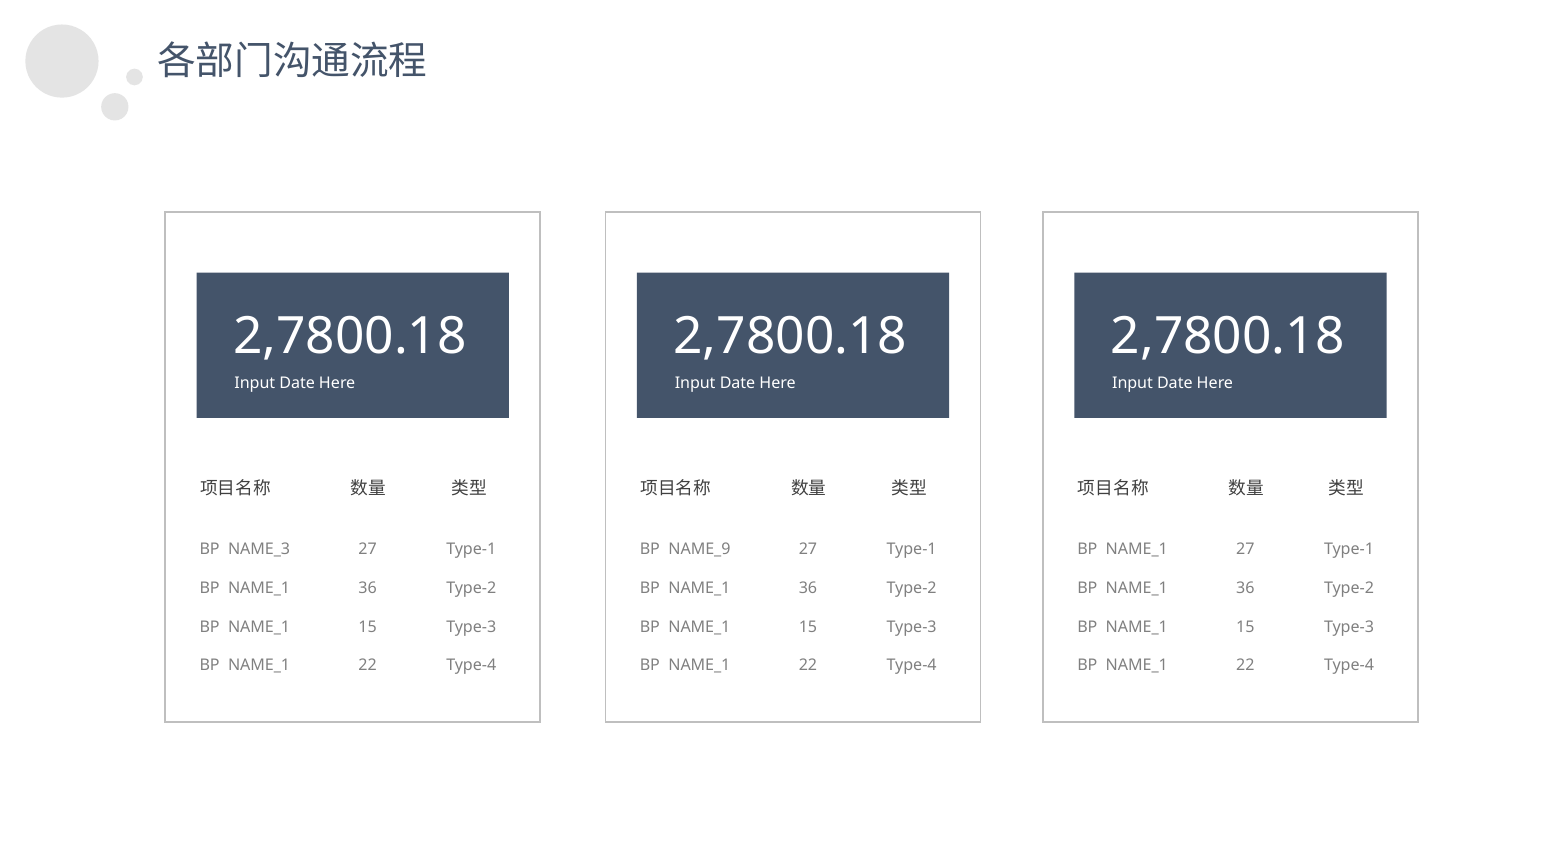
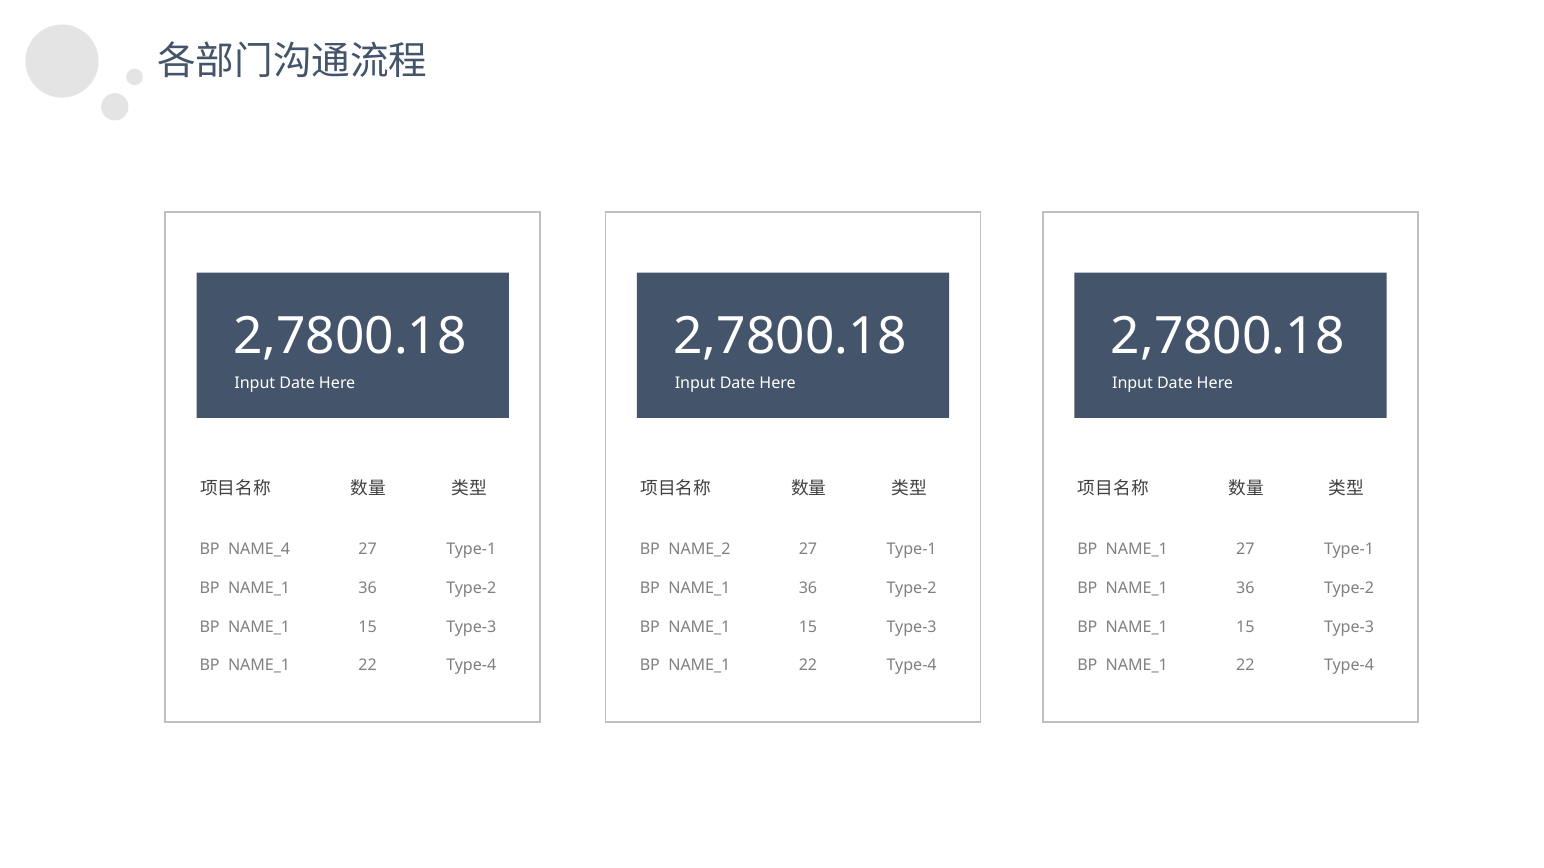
NAME_3: NAME_3 -> NAME_4
NAME_9: NAME_9 -> NAME_2
